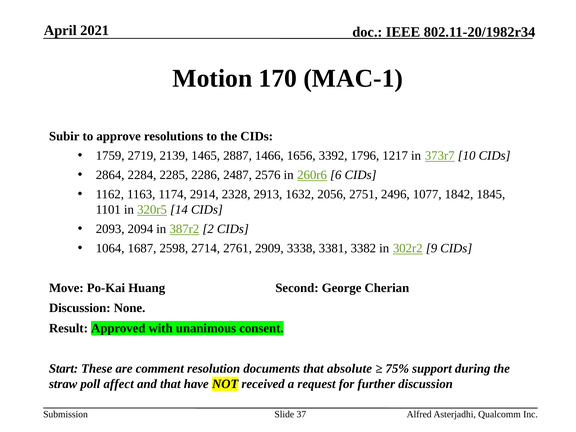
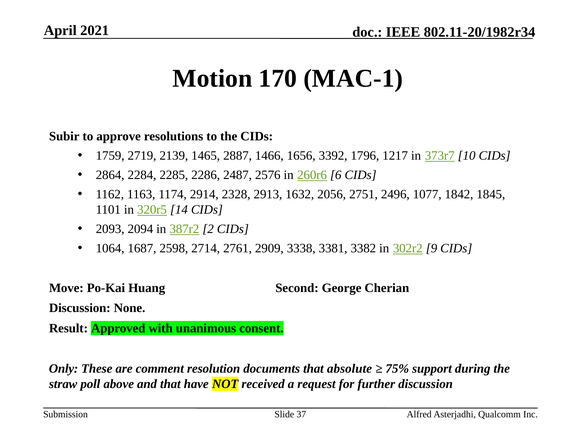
Start: Start -> Only
affect: affect -> above
